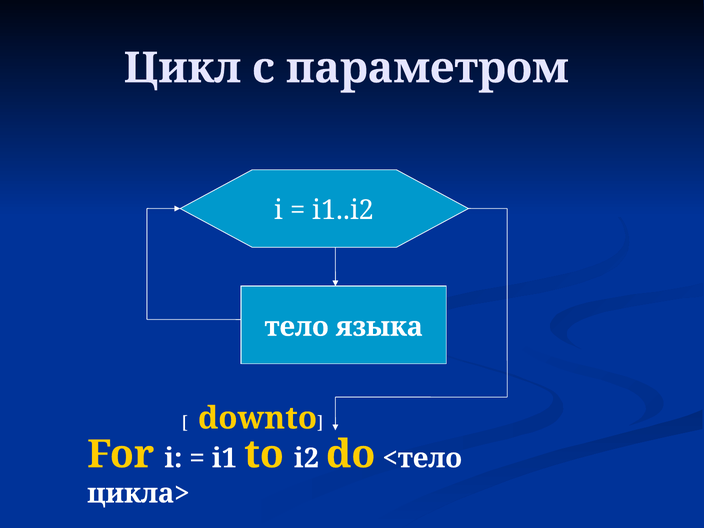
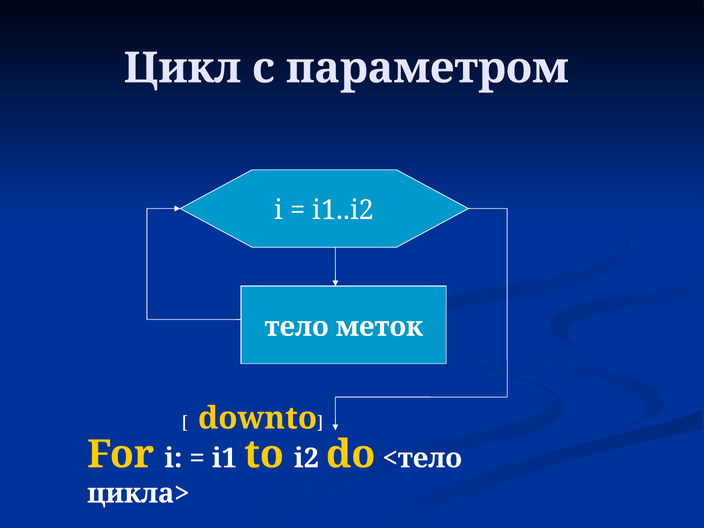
языка: языка -> меток
